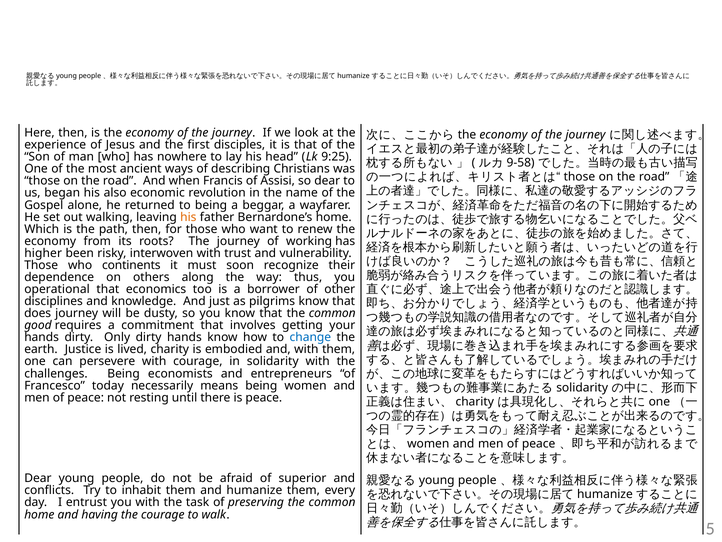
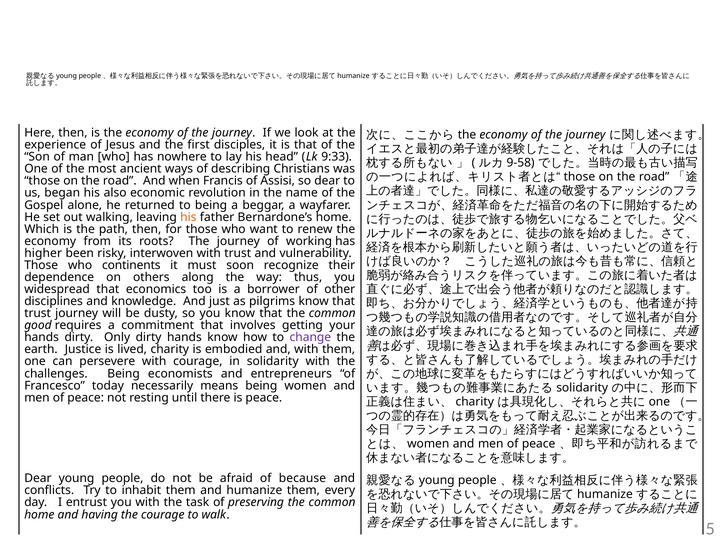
9:25: 9:25 -> 9:33
operational: operational -> widespread
does at (38, 313): does -> trust
change colour: blue -> purple
superior: superior -> because
